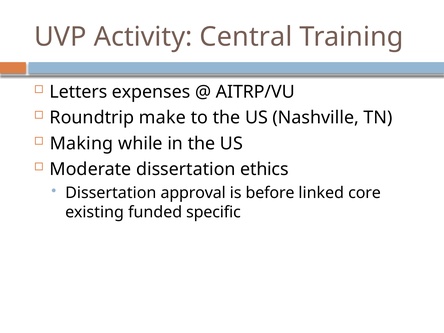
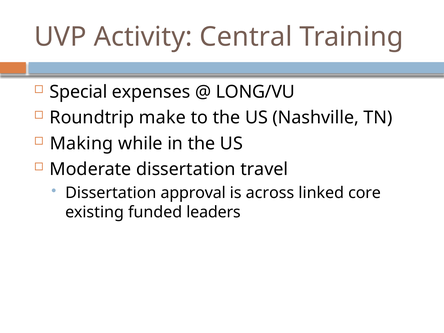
Letters: Letters -> Special
AITRP/VU: AITRP/VU -> LONG/VU
ethics: ethics -> travel
before: before -> across
specific: specific -> leaders
